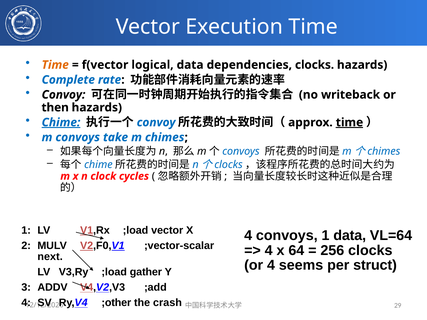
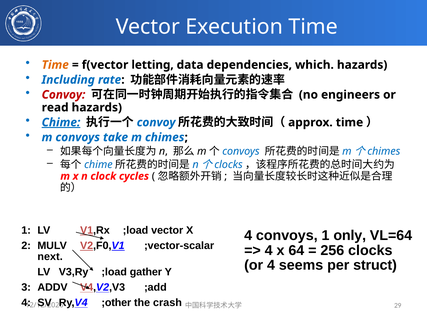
logical: logical -> letting
dependencies clocks: clocks -> which
Complete: Complete -> Including
Convoy at (64, 95) colour: black -> red
writeback: writeback -> engineers
then: then -> read
time at (349, 123) underline: present -> none
1 data: data -> only
